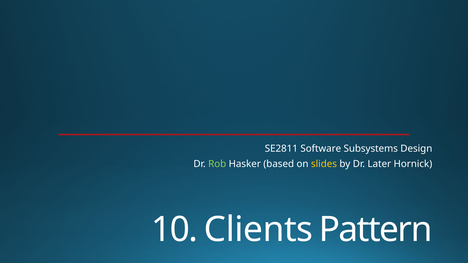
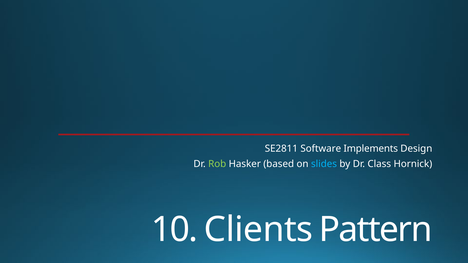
Subsystems: Subsystems -> Implements
slides colour: yellow -> light blue
Later: Later -> Class
